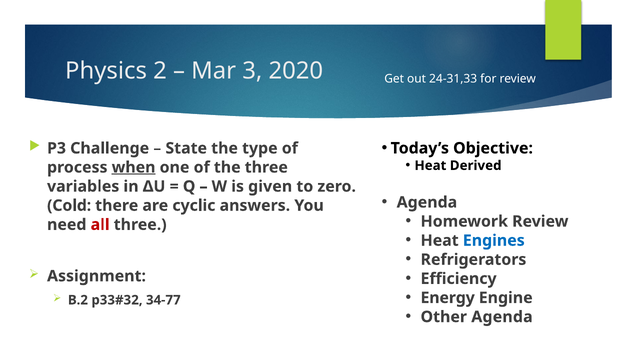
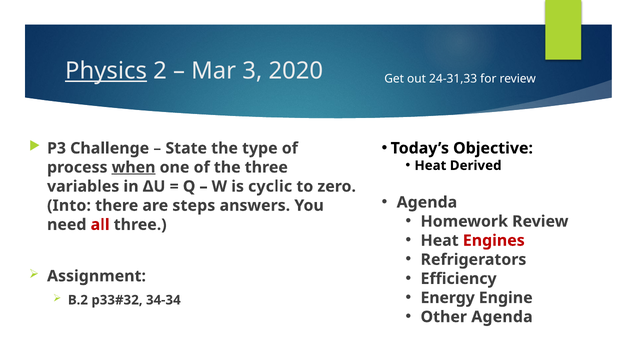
Physics underline: none -> present
given: given -> cyclic
Cold: Cold -> Into
cyclic: cyclic -> steps
Engines colour: blue -> red
34-77: 34-77 -> 34-34
